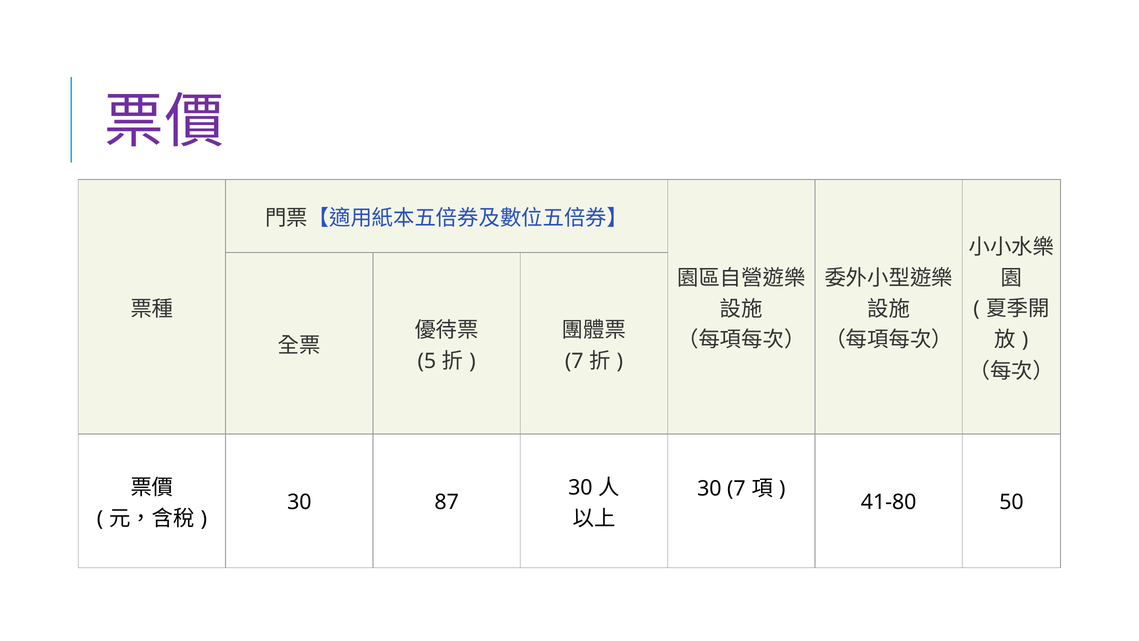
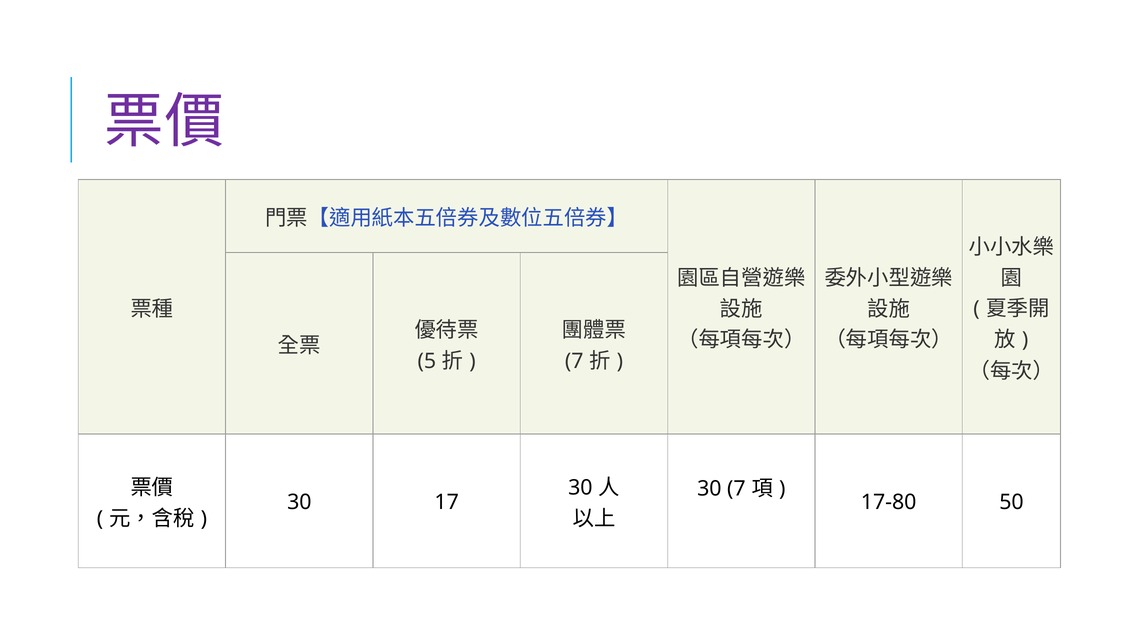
87: 87 -> 17
41-80: 41-80 -> 17-80
